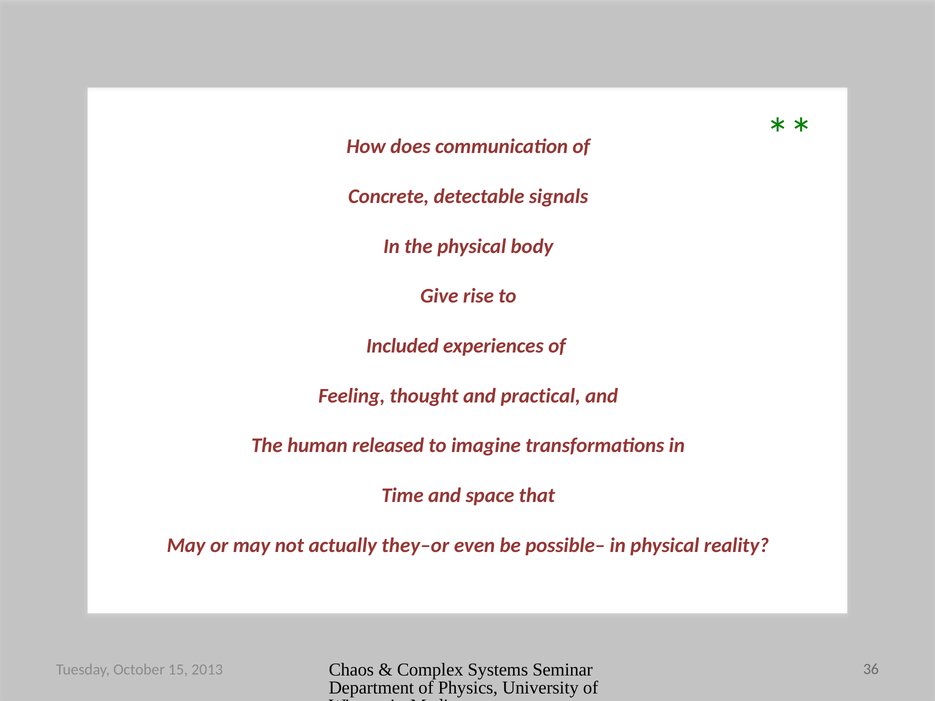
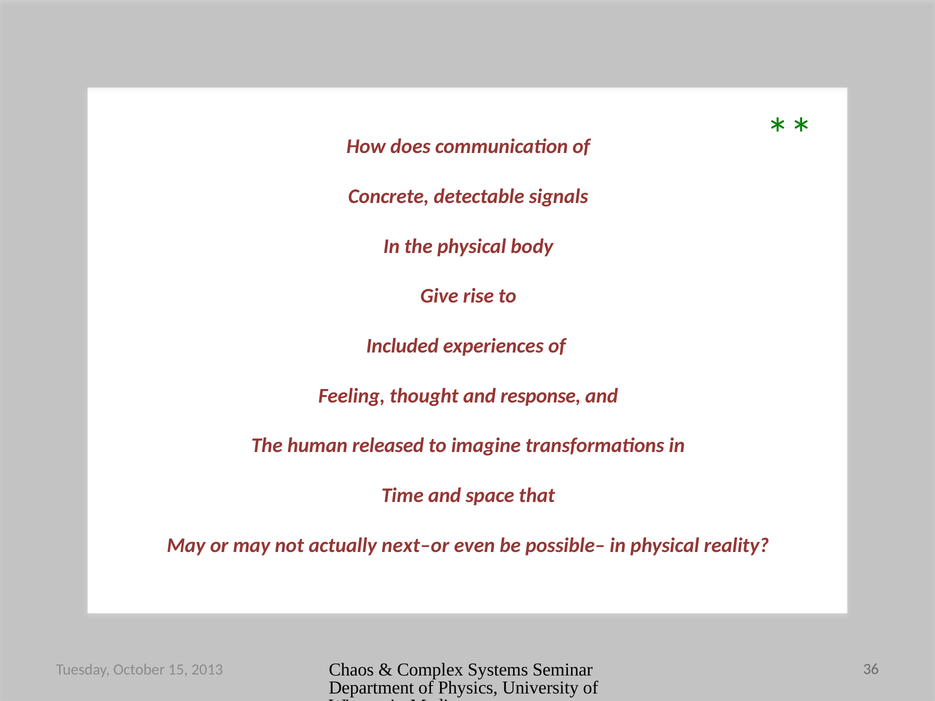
practical: practical -> response
they–or: they–or -> next–or
